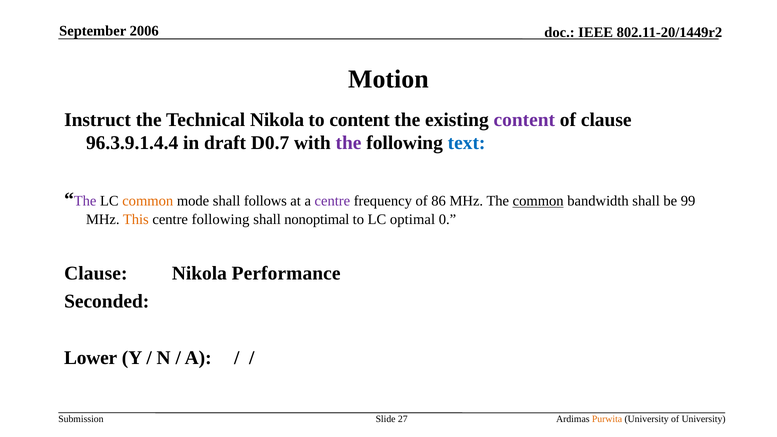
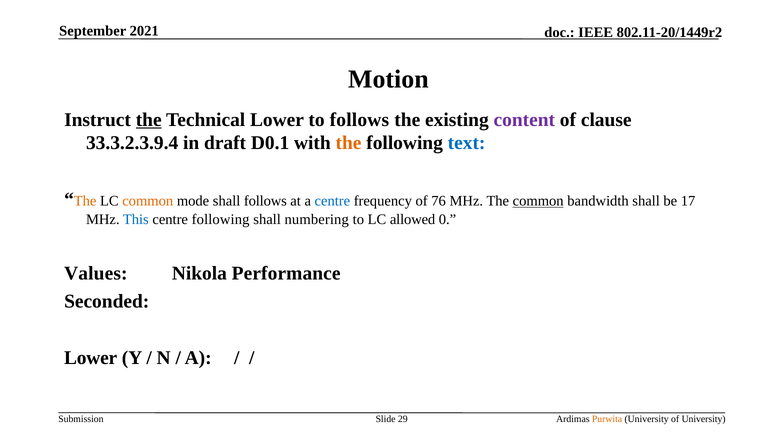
2006: 2006 -> 2021
the at (149, 120) underline: none -> present
Technical Nikola: Nikola -> Lower
to content: content -> follows
96.3.9.1.4.4: 96.3.9.1.4.4 -> 33.3.2.3.9.4
D0.7: D0.7 -> D0.1
the at (349, 143) colour: purple -> orange
The at (85, 201) colour: purple -> orange
centre at (332, 201) colour: purple -> blue
86: 86 -> 76
99: 99 -> 17
This colour: orange -> blue
nonoptimal: nonoptimal -> numbering
optimal: optimal -> allowed
Clause at (96, 273): Clause -> Values
27: 27 -> 29
